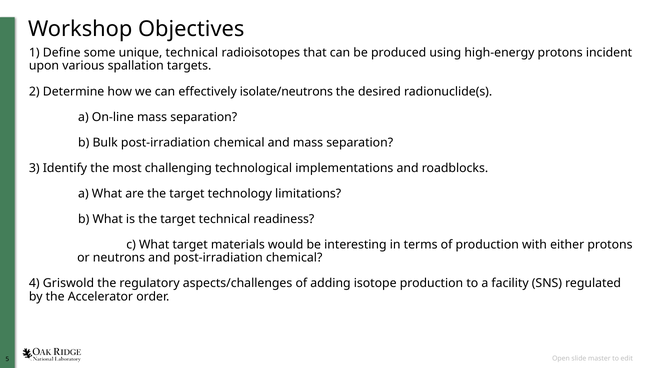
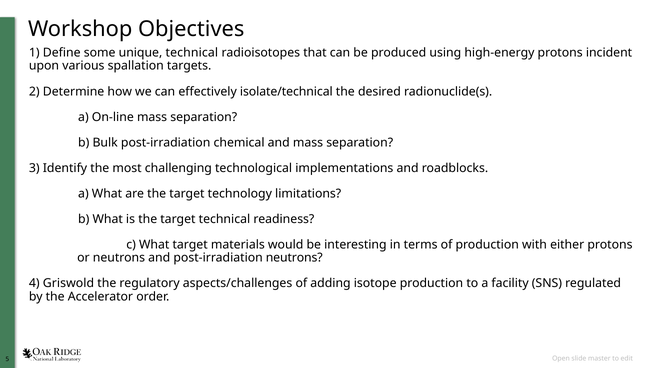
isolate/neutrons: isolate/neutrons -> isolate/technical
and post-irradiation chemical: chemical -> neutrons
